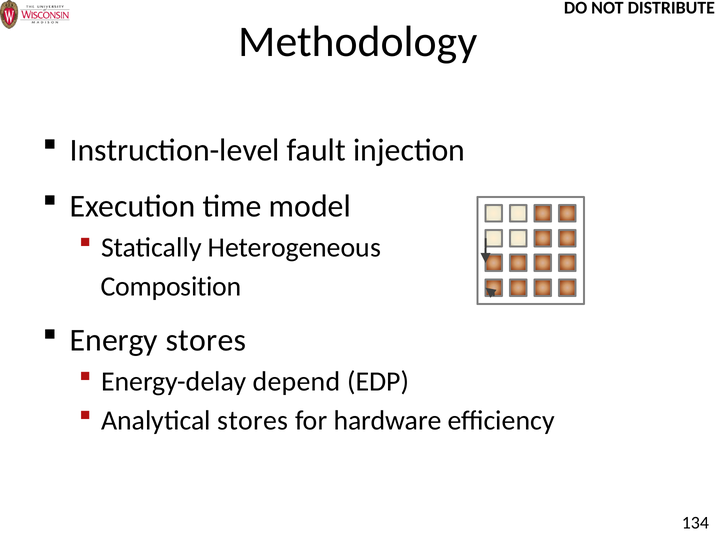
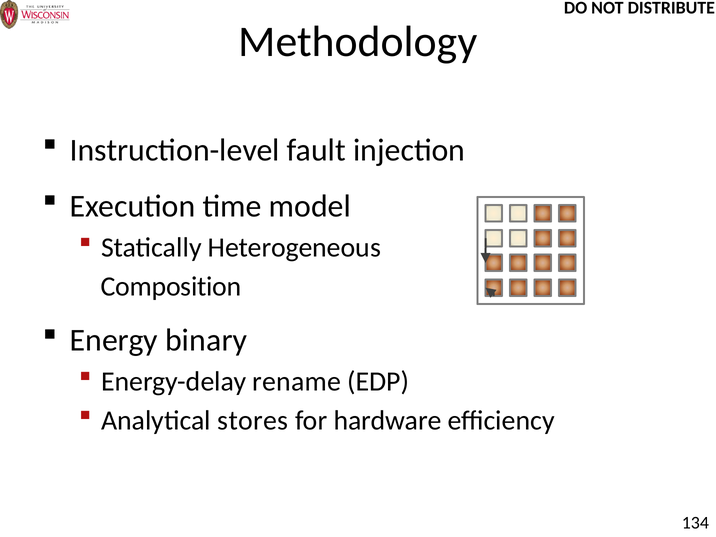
Energy stores: stores -> binary
depend: depend -> rename
